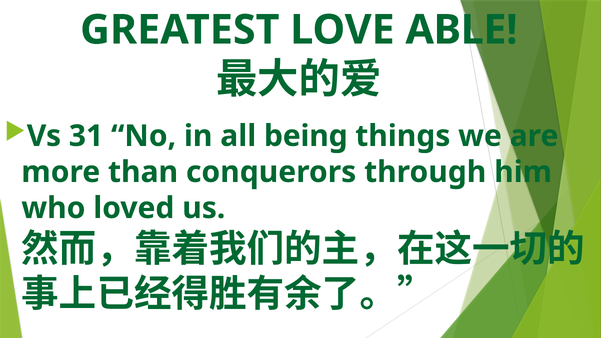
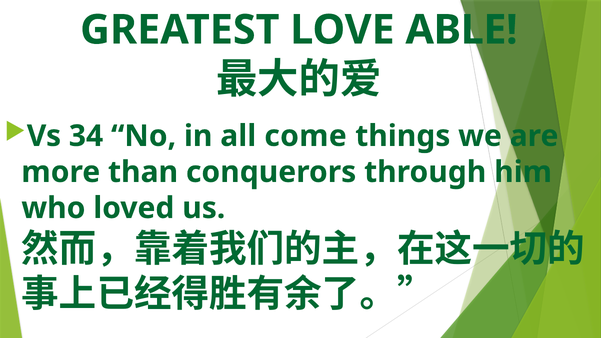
31: 31 -> 34
being: being -> come
